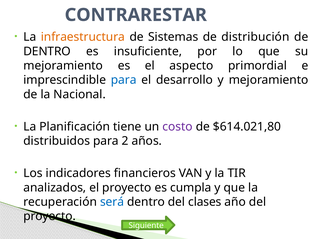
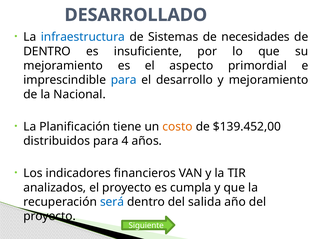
CONTRARESTAR: CONTRARESTAR -> DESARROLLADO
infraestructura colour: orange -> blue
distribución: distribución -> necesidades
costo colour: purple -> orange
$614.021,80: $614.021,80 -> $139.452,00
2: 2 -> 4
clases: clases -> salida
